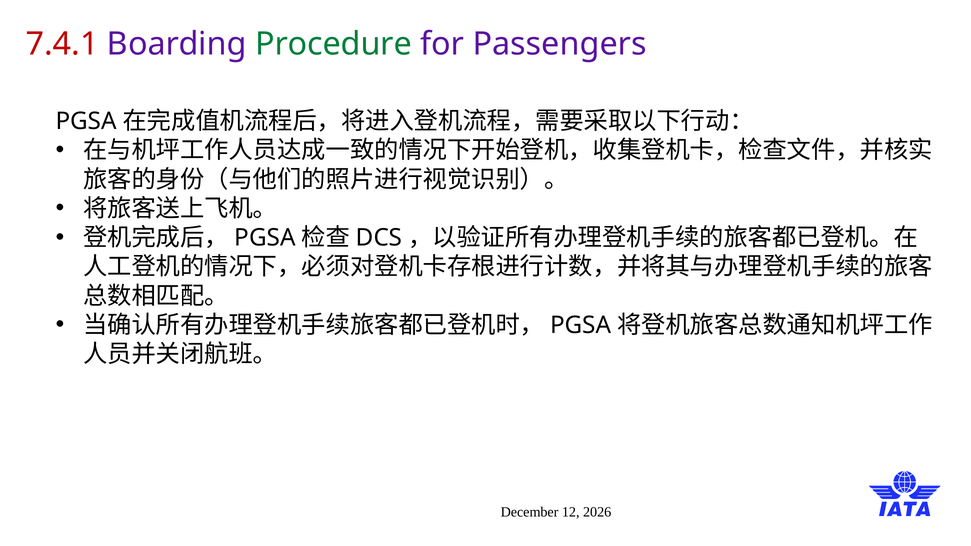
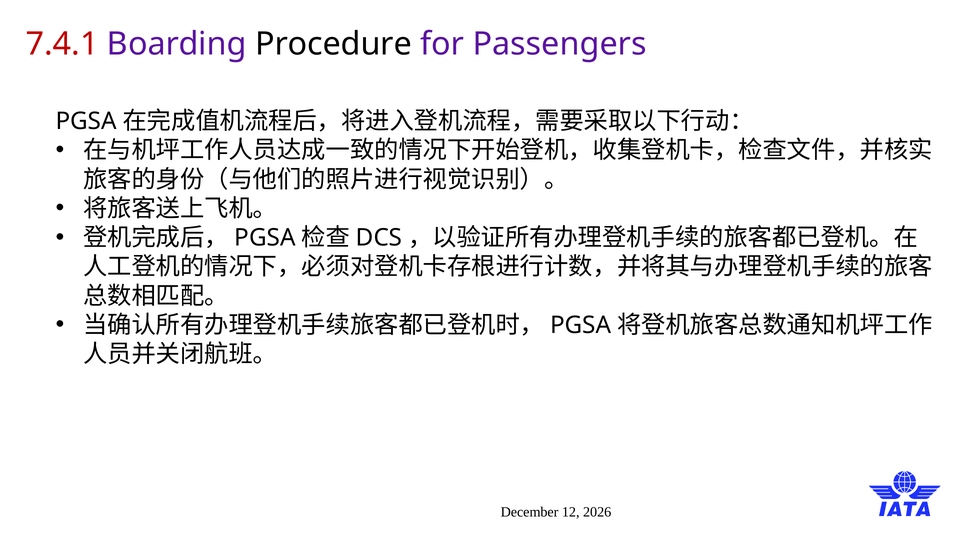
Procedure colour: green -> black
